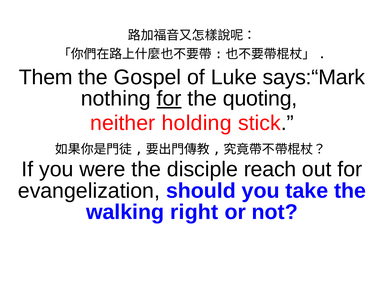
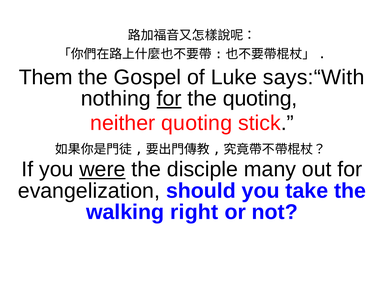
says:“Mark: says:“Mark -> says:“With
neither holding: holding -> quoting
were underline: none -> present
reach: reach -> many
